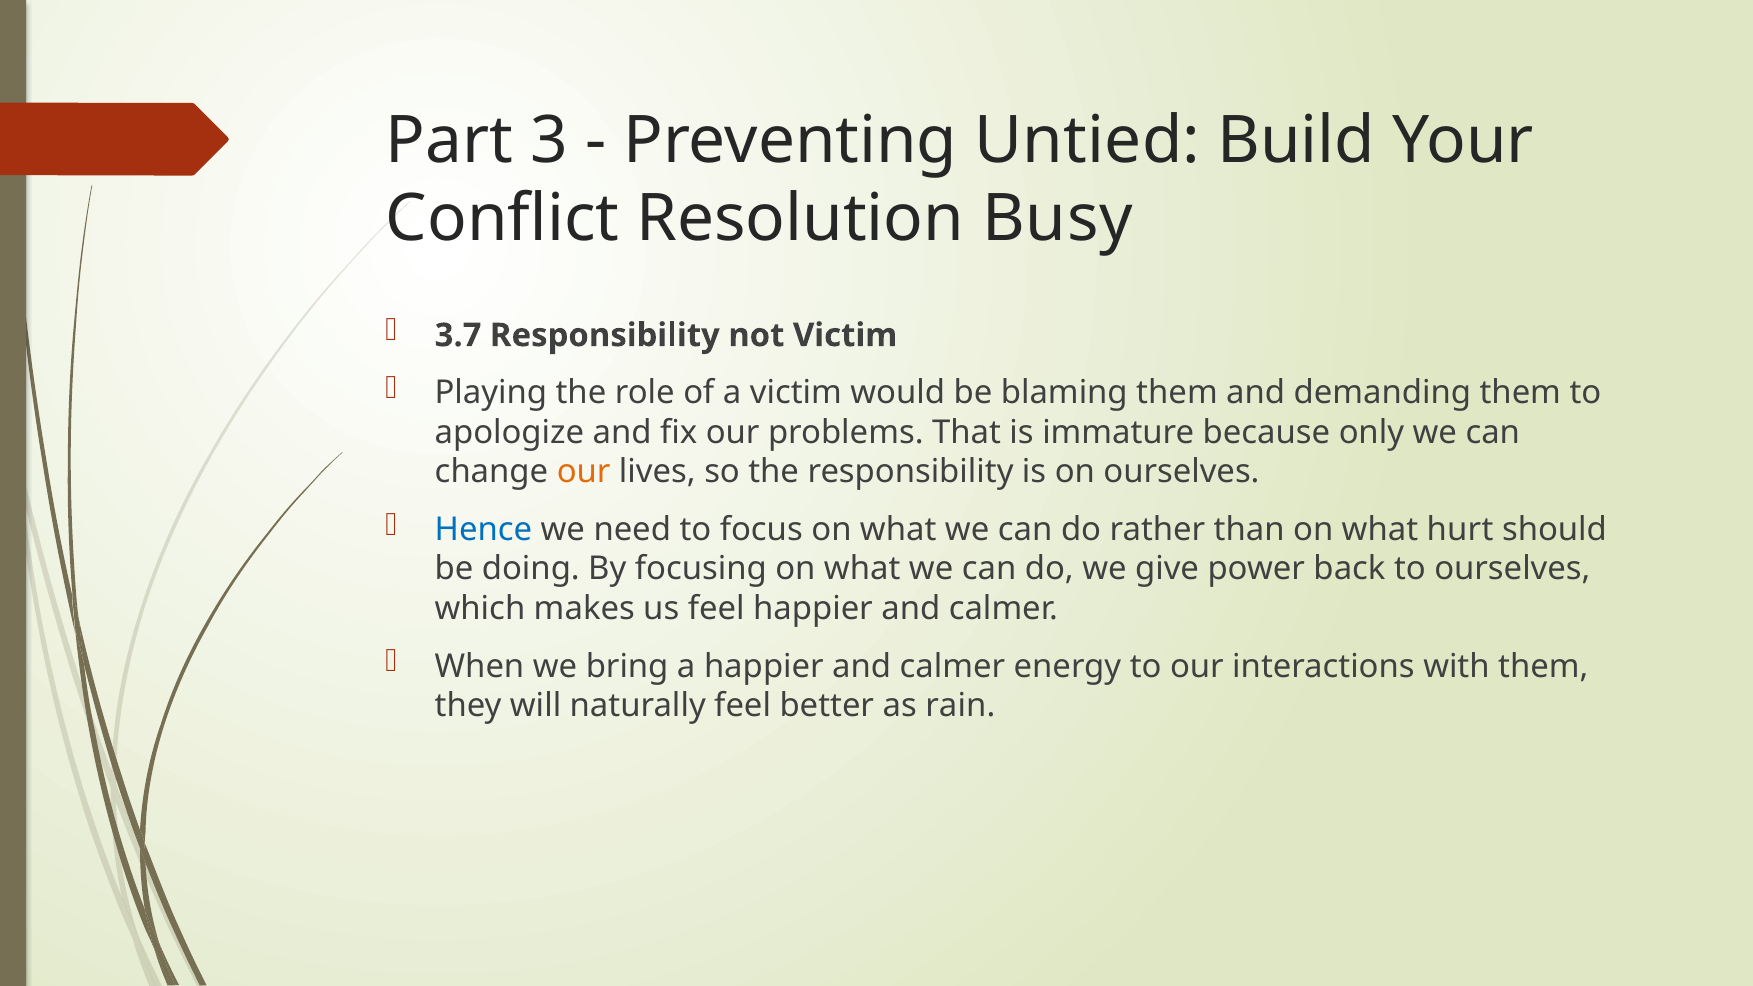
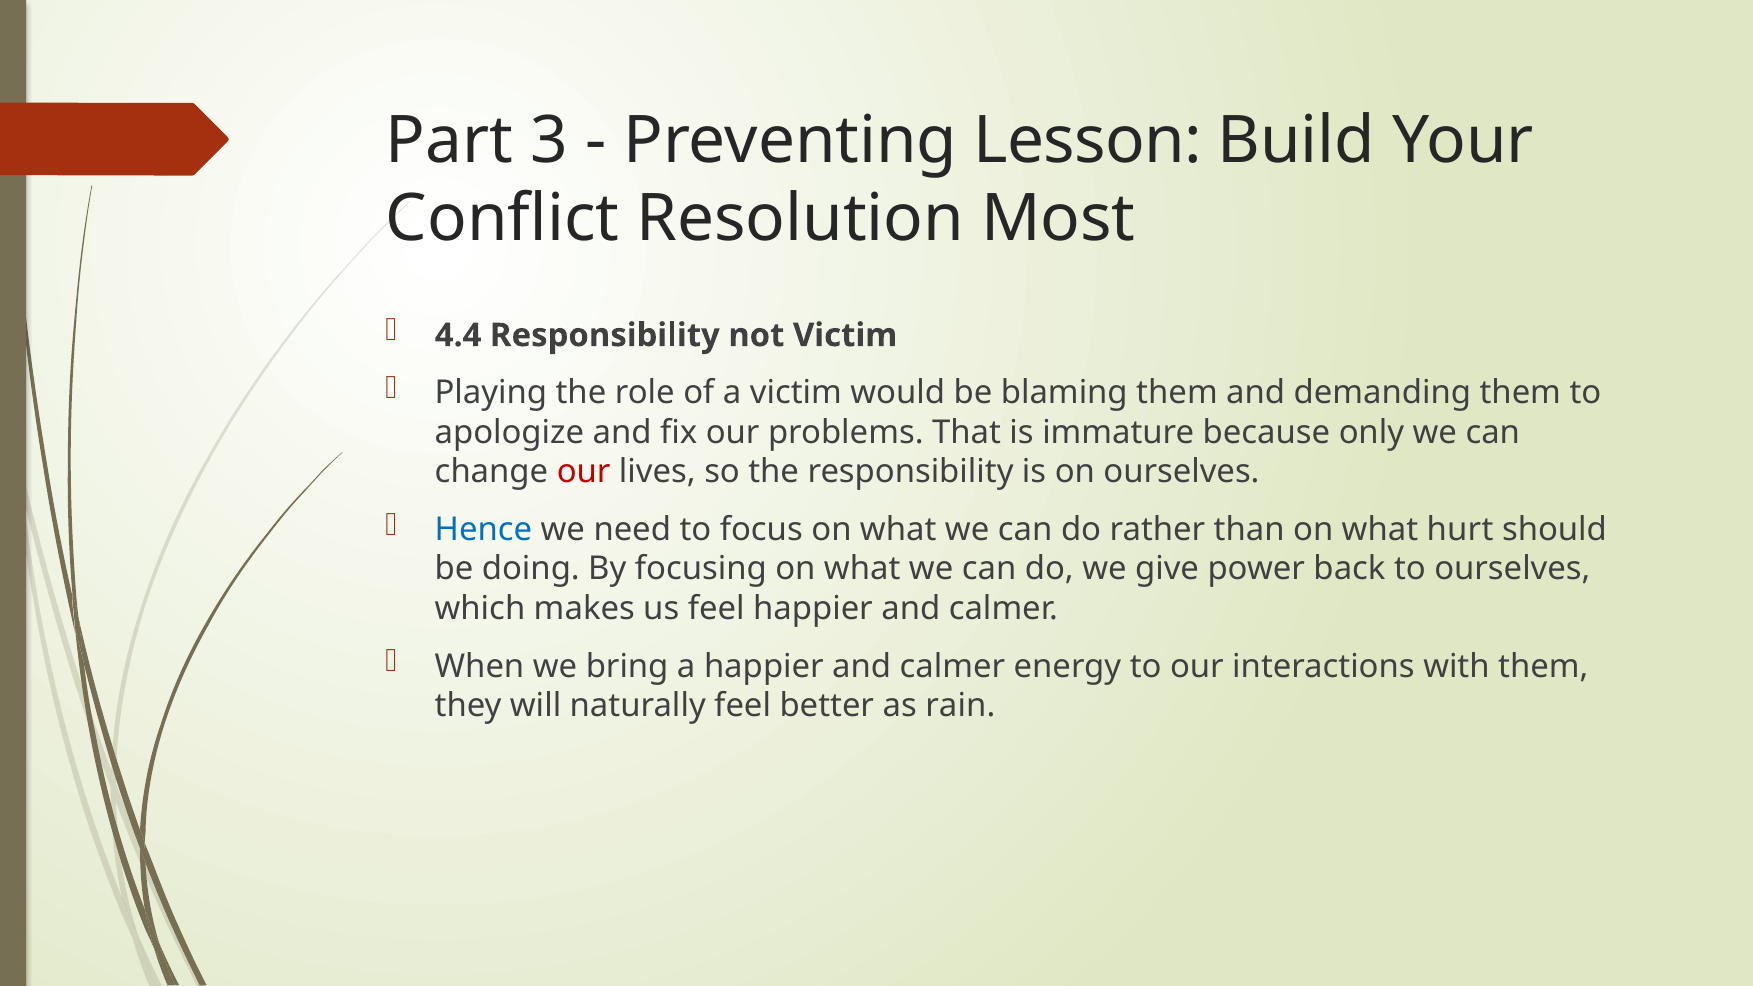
Untied: Untied -> Lesson
Busy: Busy -> Most
3.7: 3.7 -> 4.4
our at (584, 472) colour: orange -> red
